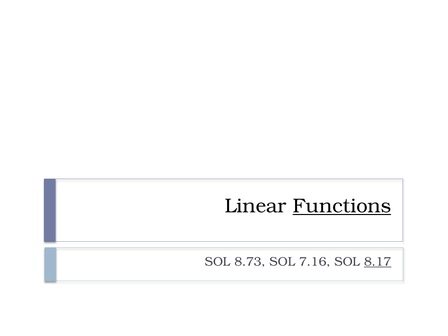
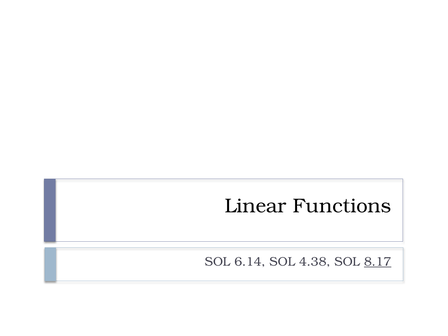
Functions underline: present -> none
8.73: 8.73 -> 6.14
7.16: 7.16 -> 4.38
